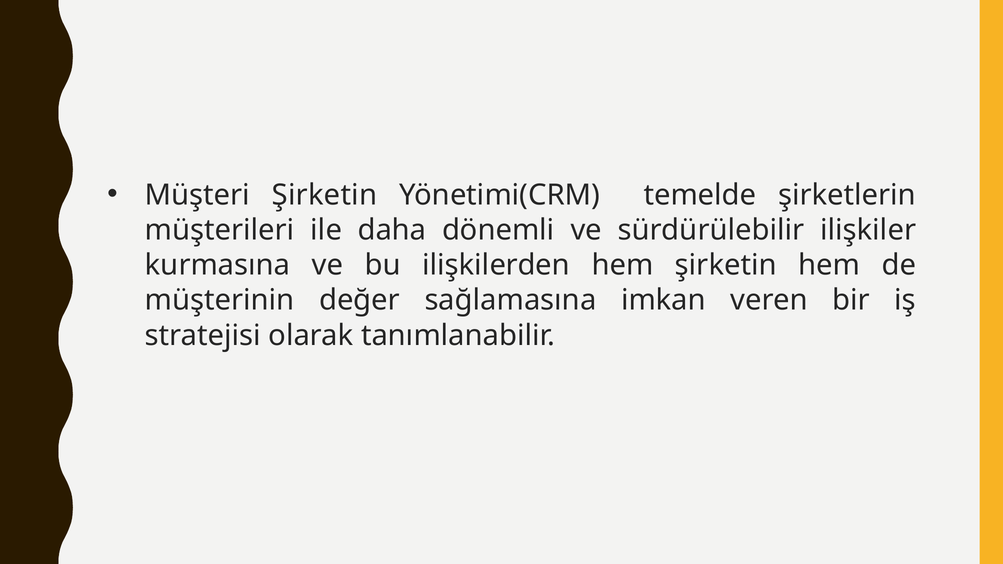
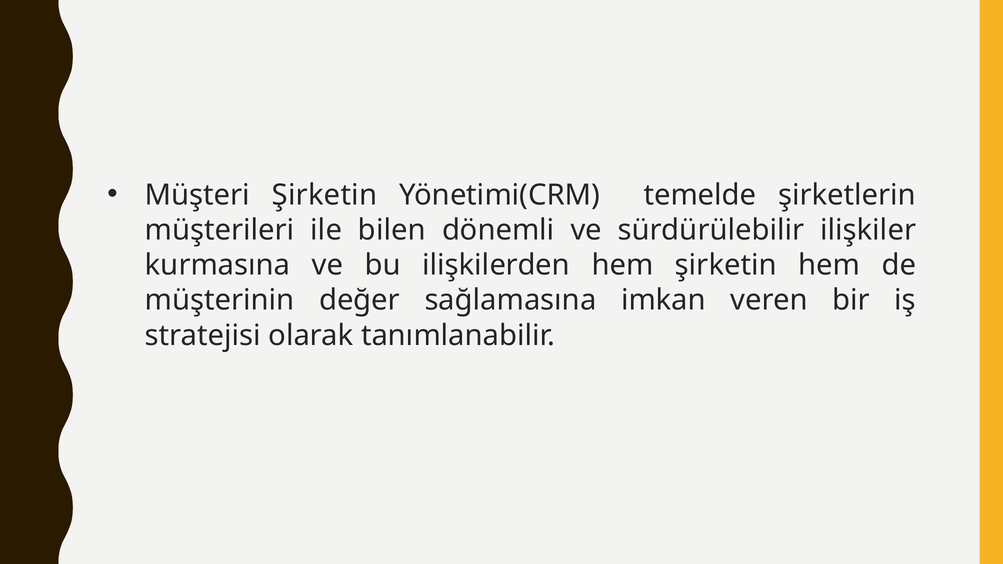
daha: daha -> bilen
